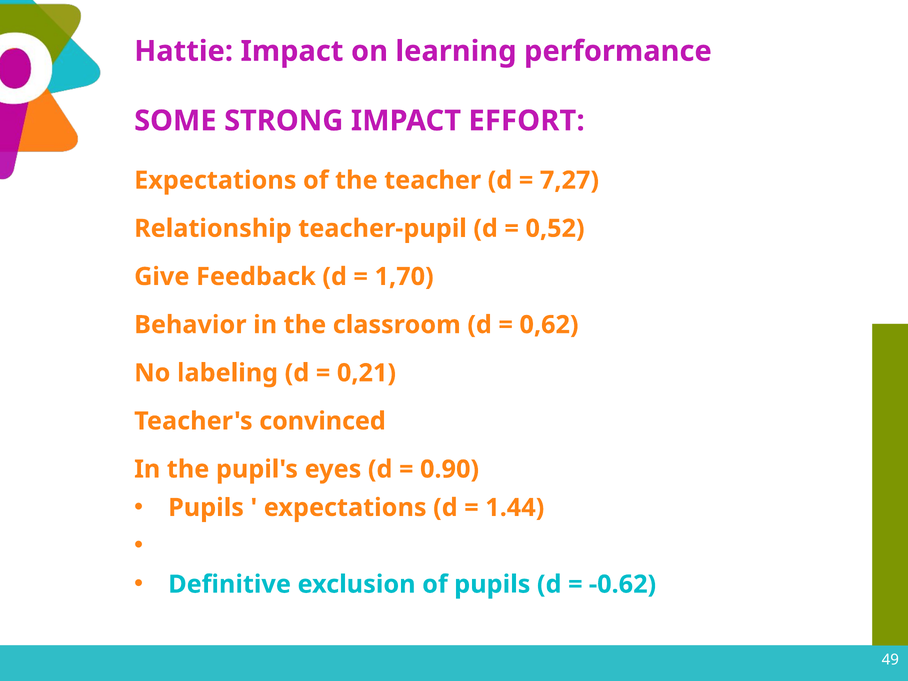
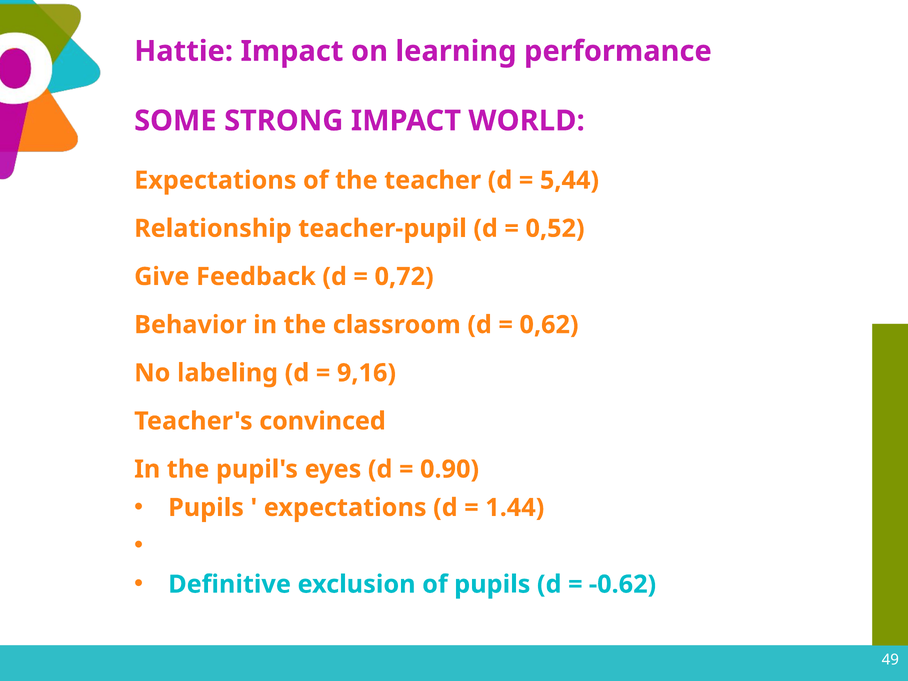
EFFORT: EFFORT -> WORLD
7,27: 7,27 -> 5,44
1,70: 1,70 -> 0,72
0,21: 0,21 -> 9,16
